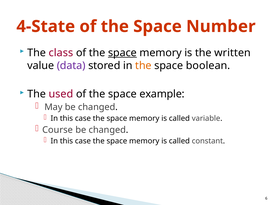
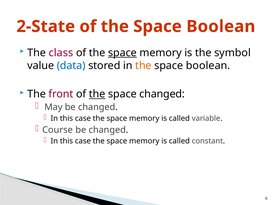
4-State: 4-State -> 2-State
of the Space Number: Number -> Boolean
written: written -> symbol
data colour: purple -> blue
used: used -> front
the at (97, 94) underline: none -> present
space example: example -> changed
